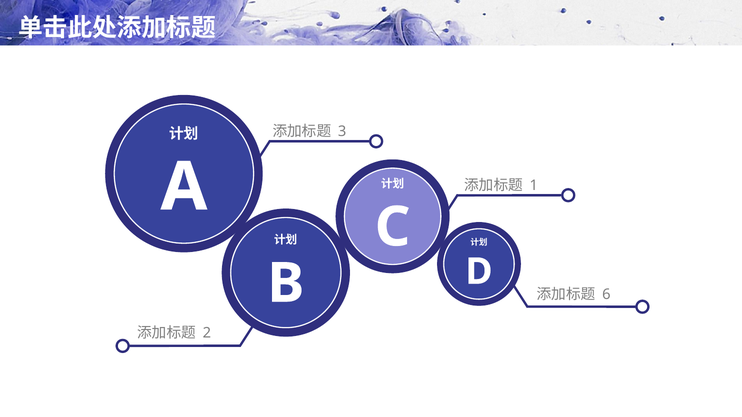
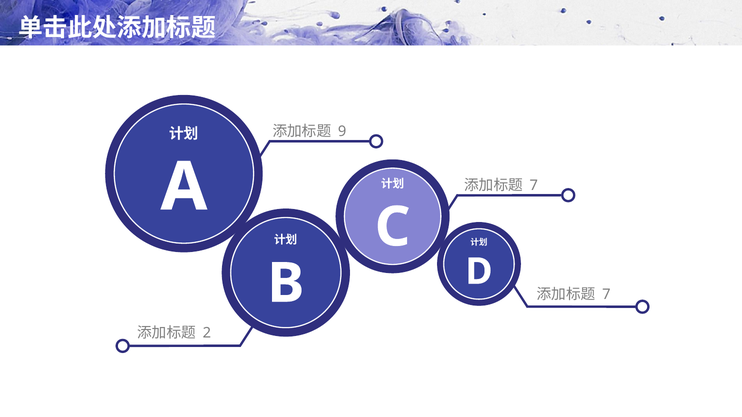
3: 3 -> 9
1 at (534, 186): 1 -> 7
6 at (606, 295): 6 -> 7
